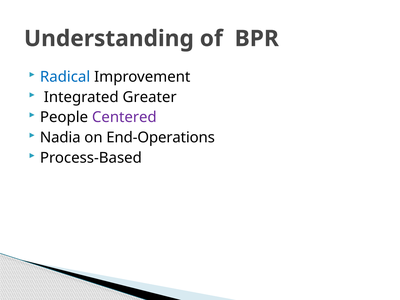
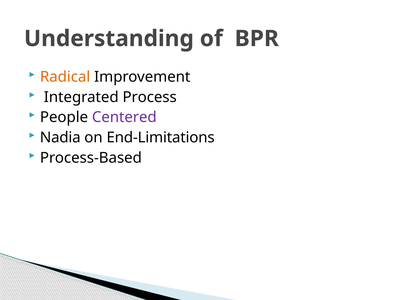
Radical colour: blue -> orange
Greater: Greater -> Process
End-Operations: End-Operations -> End-Limitations
